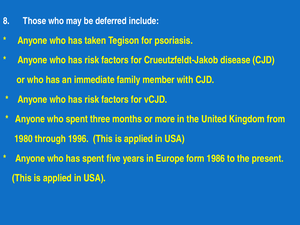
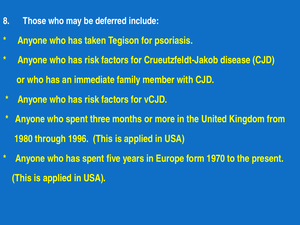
1986: 1986 -> 1970
